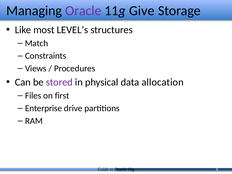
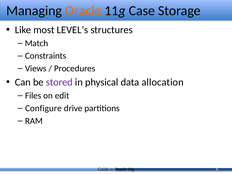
Oracle at (83, 11) colour: purple -> orange
Give: Give -> Case
first: first -> edit
Enterprise: Enterprise -> Configure
